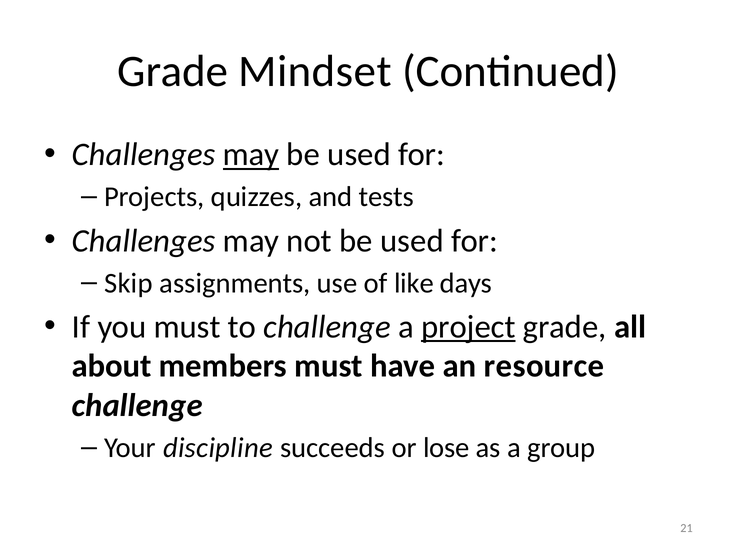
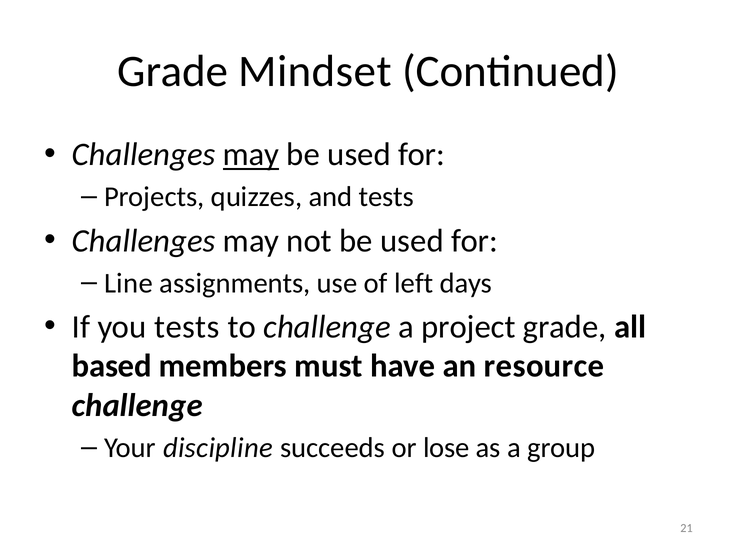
Skip: Skip -> Line
like: like -> left
you must: must -> tests
project underline: present -> none
about: about -> based
